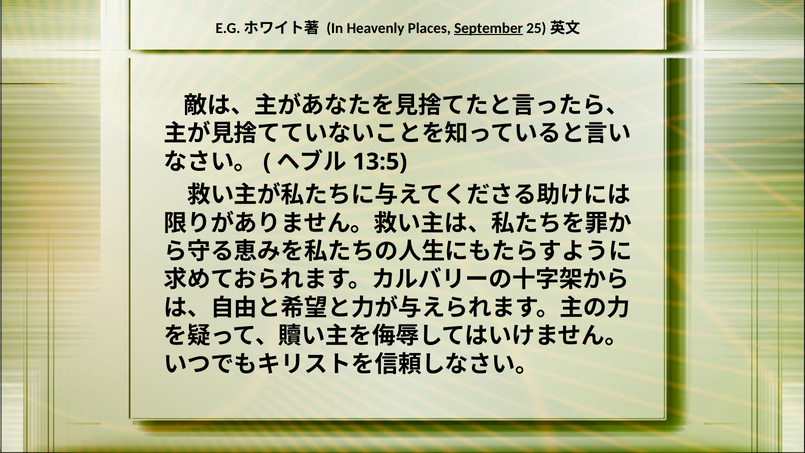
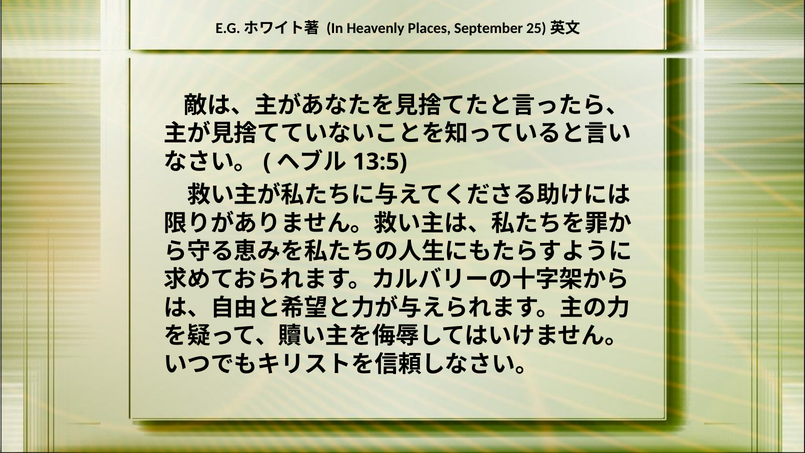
September underline: present -> none
